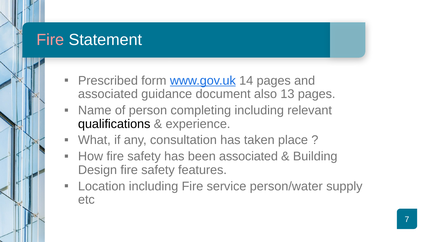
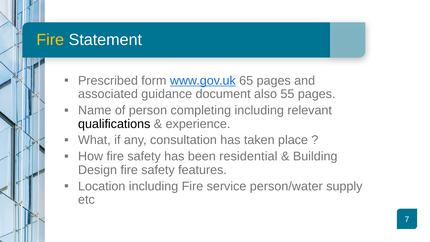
Fire at (50, 40) colour: pink -> yellow
14: 14 -> 65
13: 13 -> 55
been associated: associated -> residential
